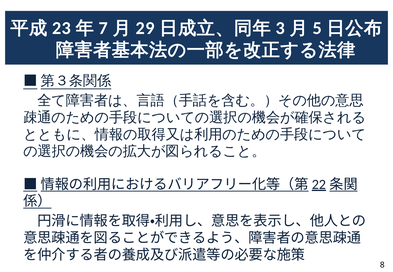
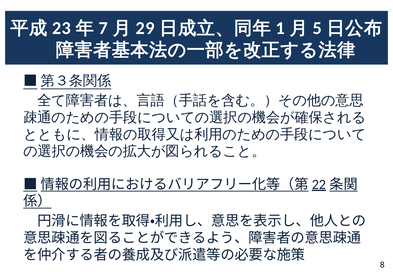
3: 3 -> 1
